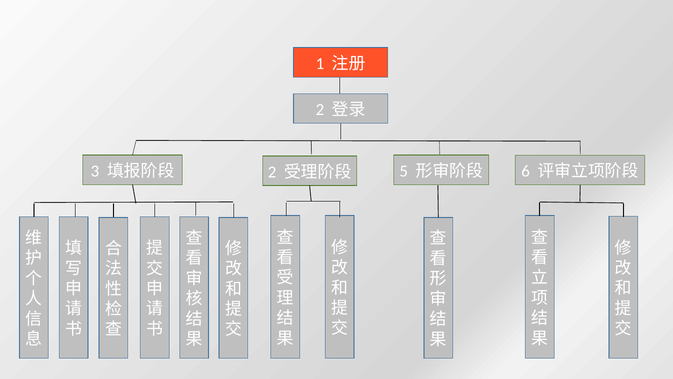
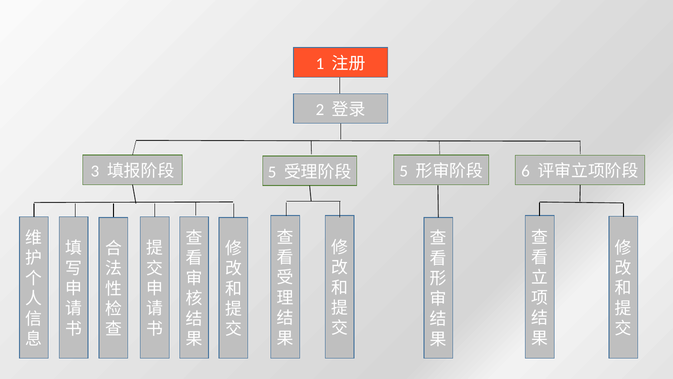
2 at (272, 172): 2 -> 5
